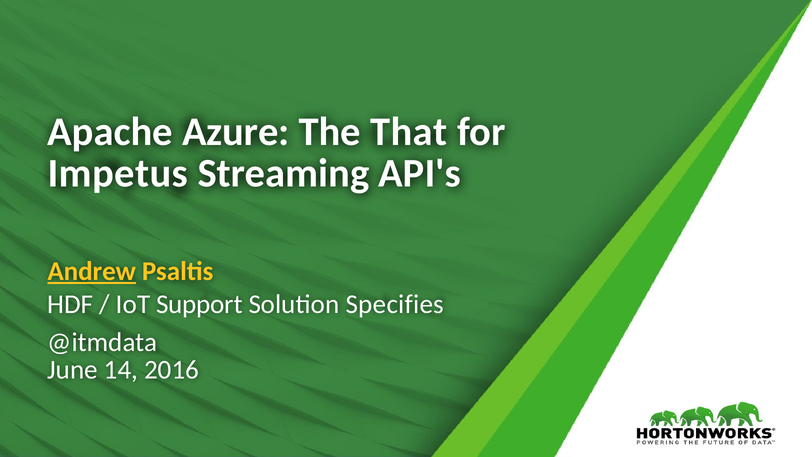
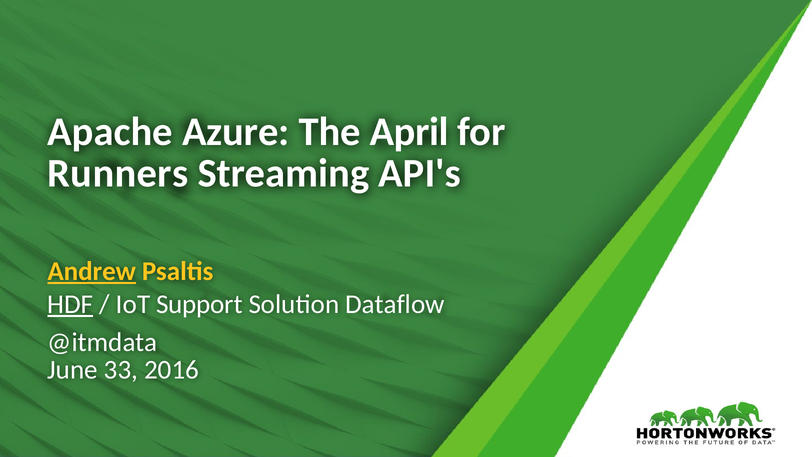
That: That -> April
Impetus: Impetus -> Runners
HDF underline: none -> present
Specifies: Specifies -> Dataflow
14: 14 -> 33
